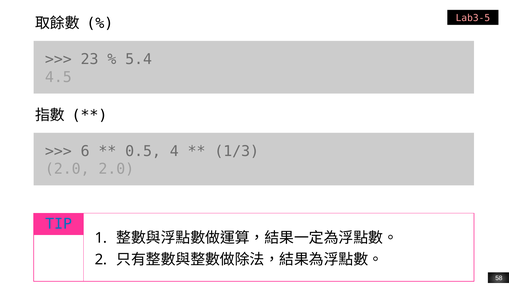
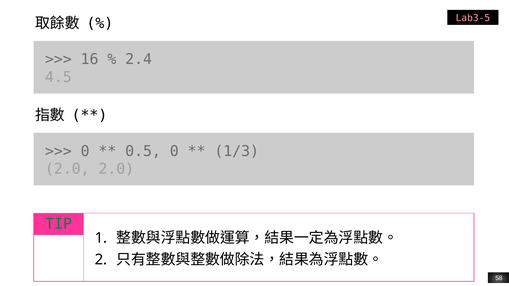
23: 23 -> 16
5.4: 5.4 -> 2.4
6 at (85, 151): 6 -> 0
0.5 4: 4 -> 0
TIP colour: blue -> green
